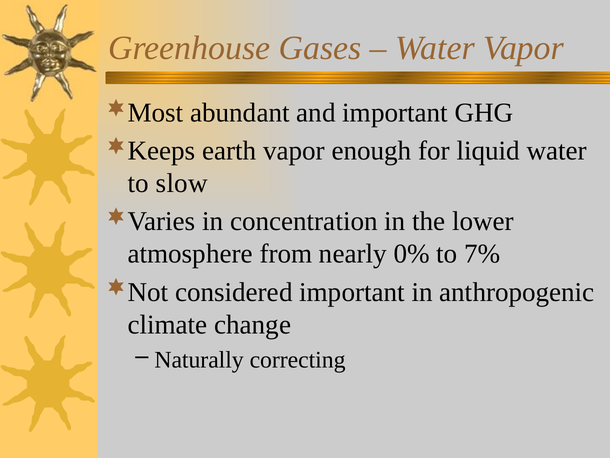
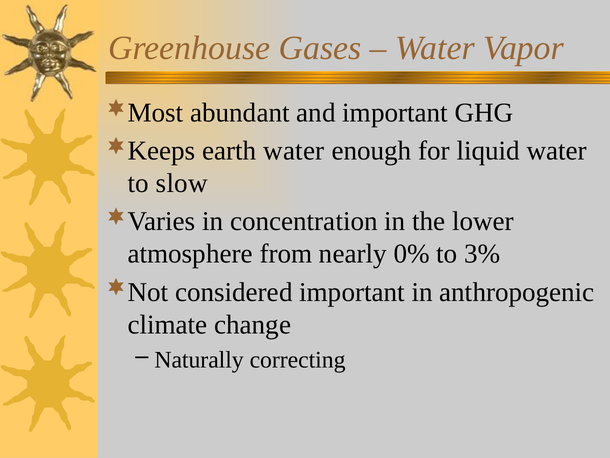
earth vapor: vapor -> water
7%: 7% -> 3%
